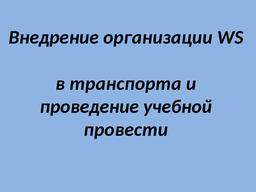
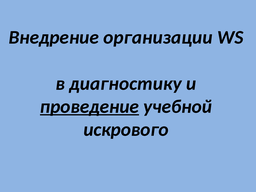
транспорта: транспорта -> диагностику
проведение underline: none -> present
провести: провести -> искрового
